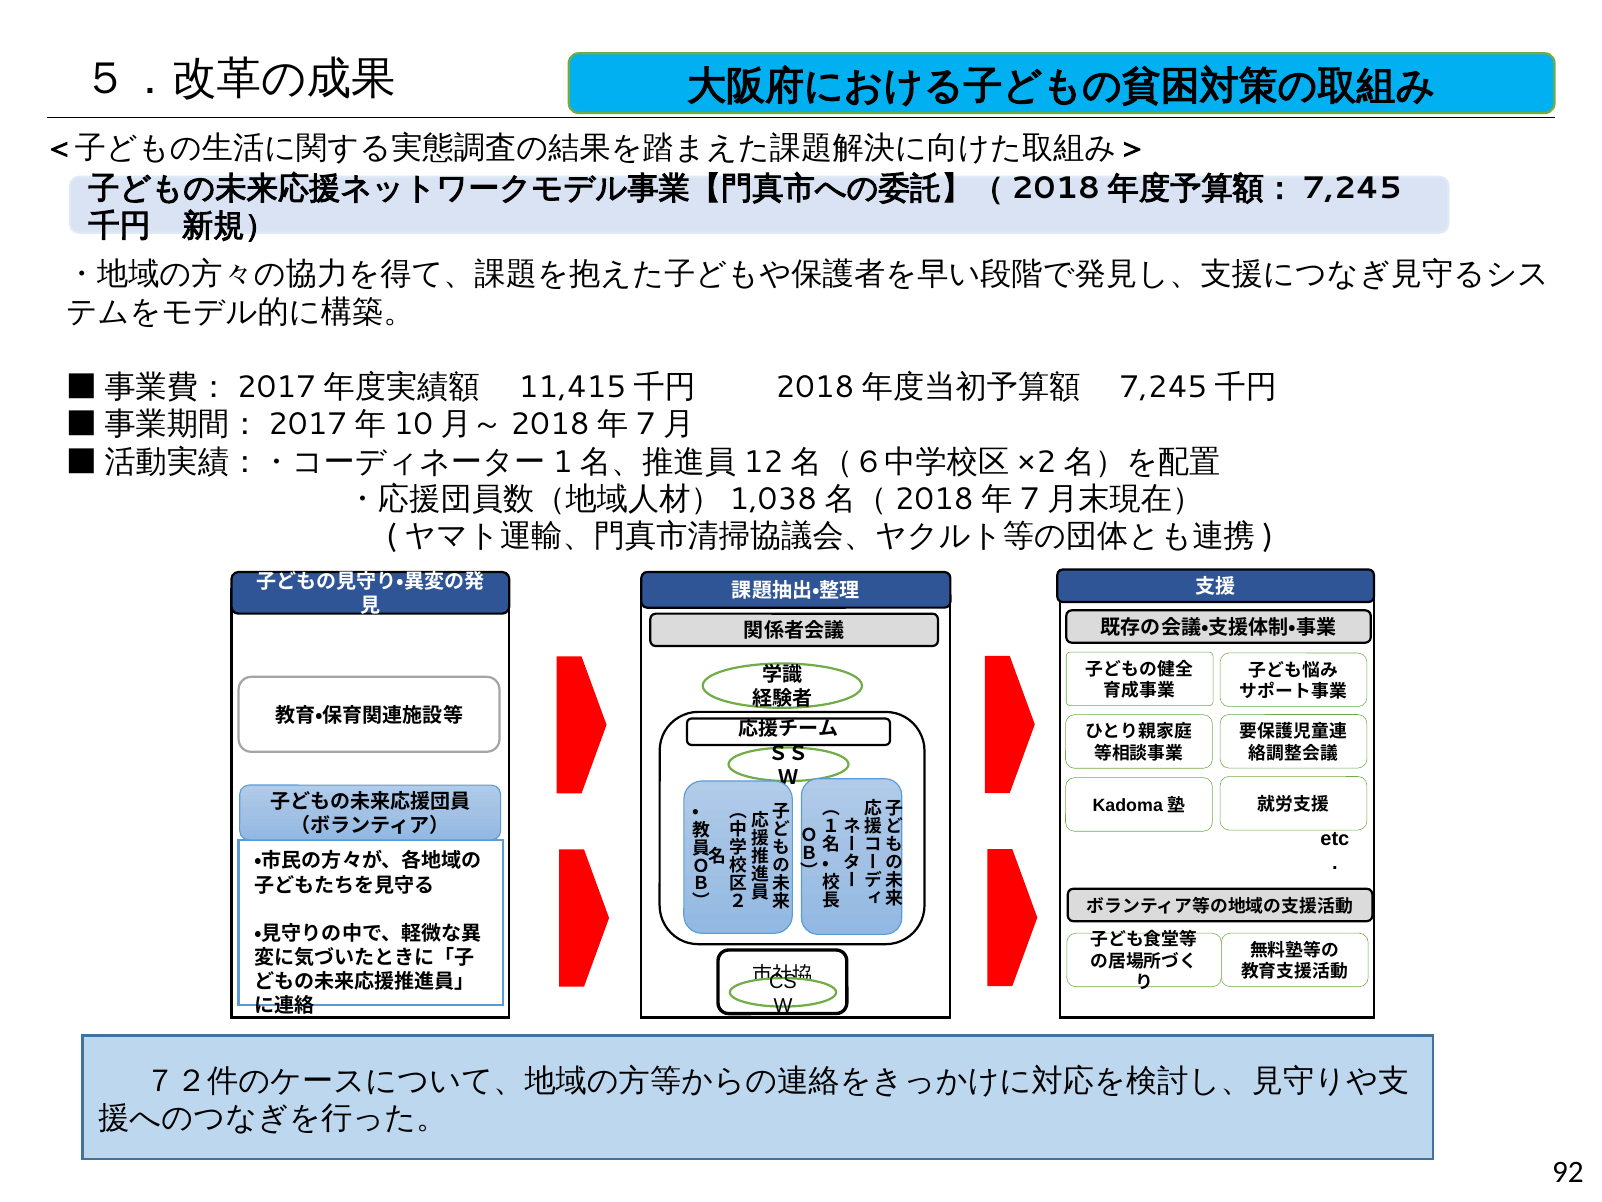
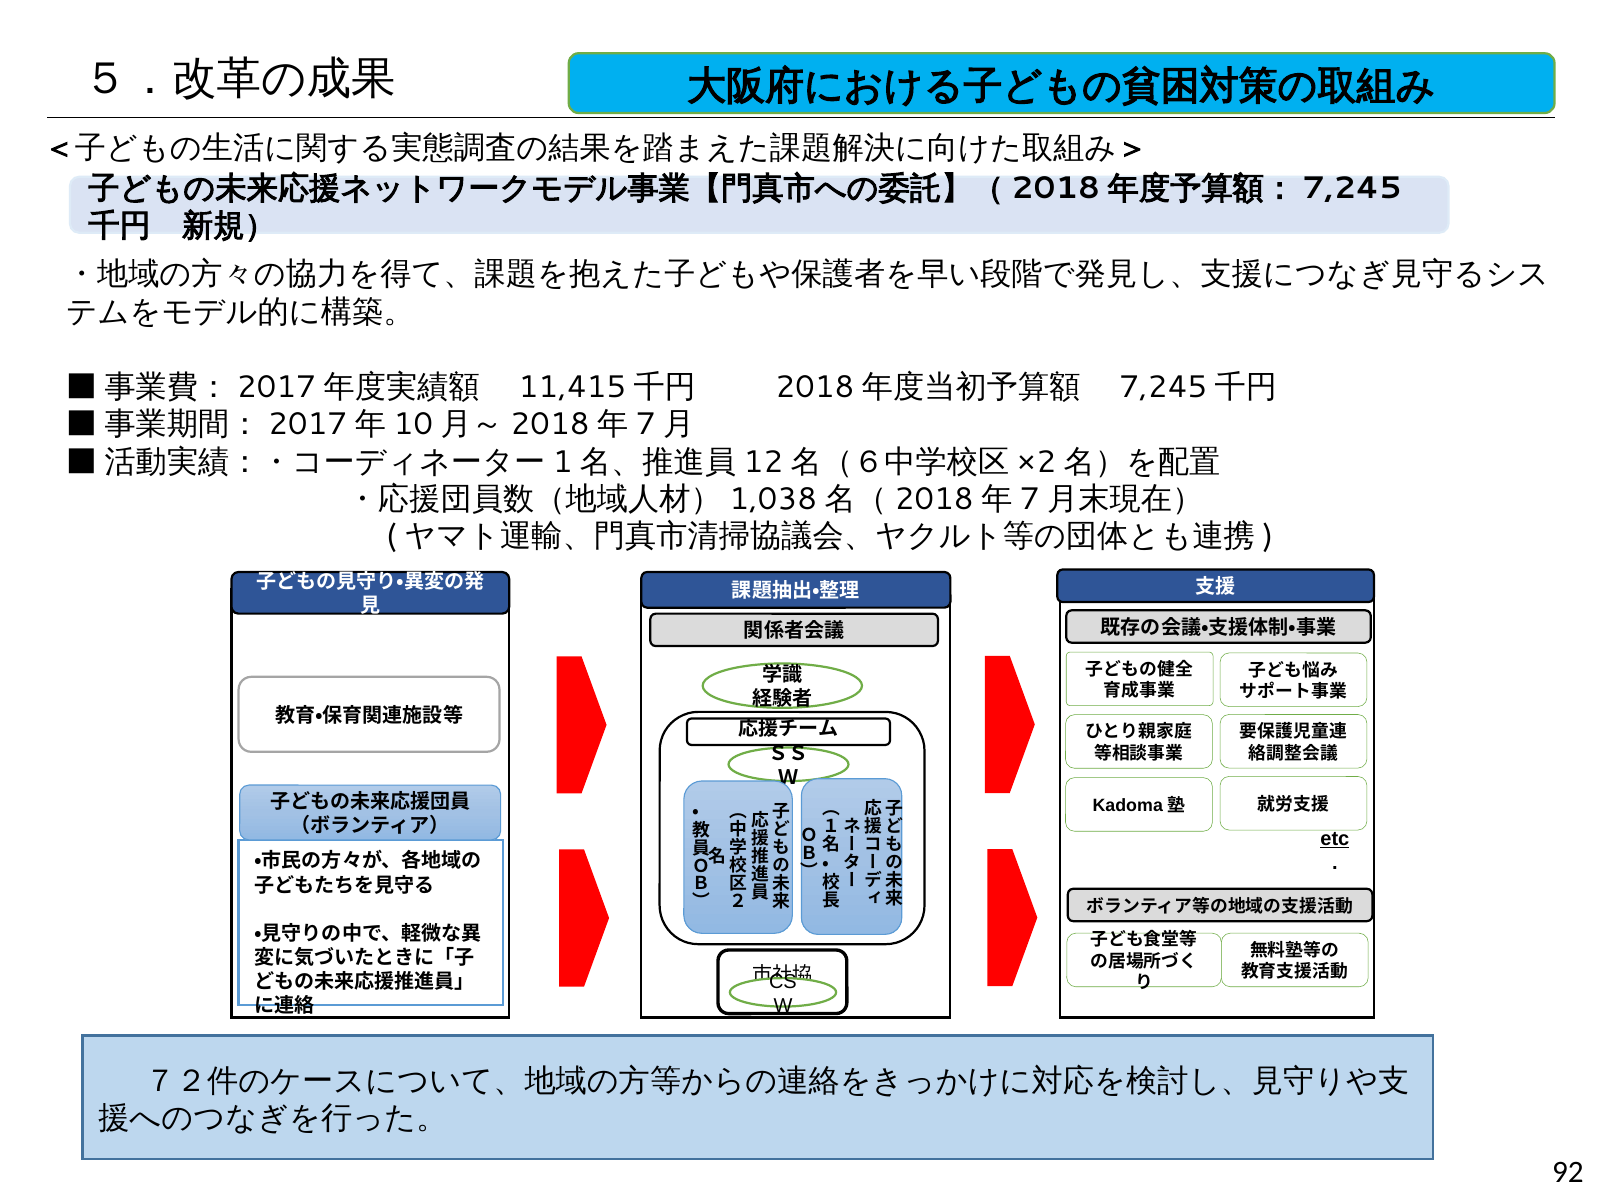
etc underline: none -> present
